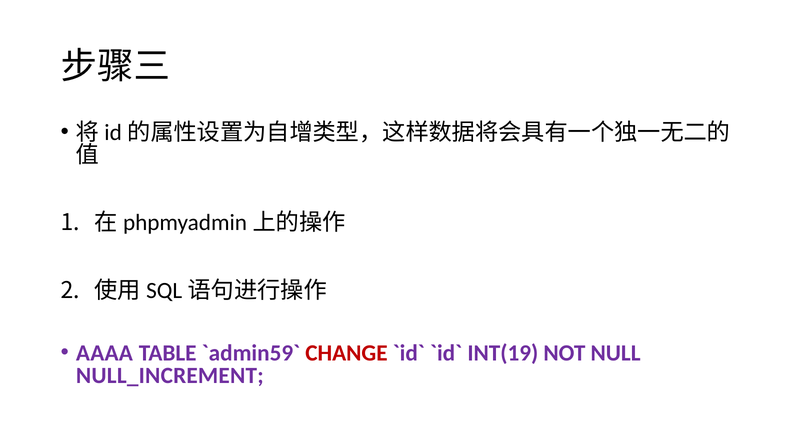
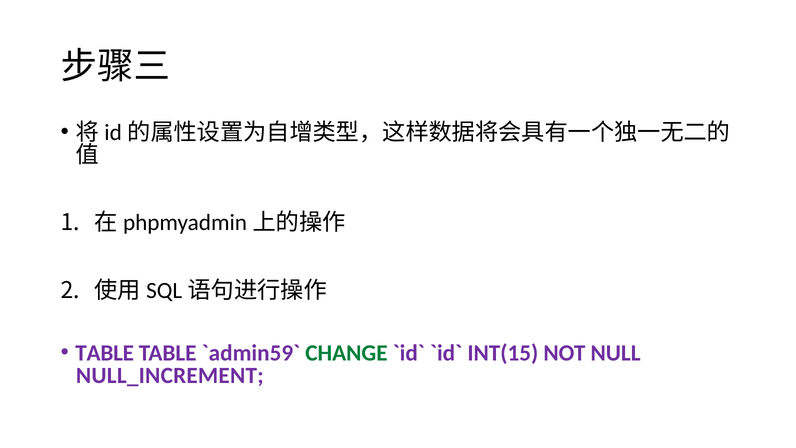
AAAA at (104, 353): AAAA -> TABLE
CHANGE colour: red -> green
INT(19: INT(19 -> INT(15
